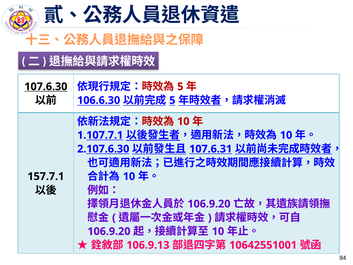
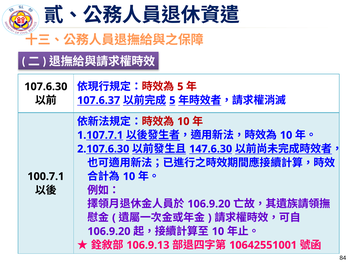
107.6.30 underline: present -> none
106.6.30: 106.6.30 -> 107.6.37
107.6.31: 107.6.31 -> 147.6.30
157.7.1: 157.7.1 -> 100.7.1
